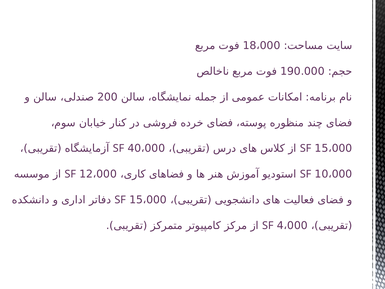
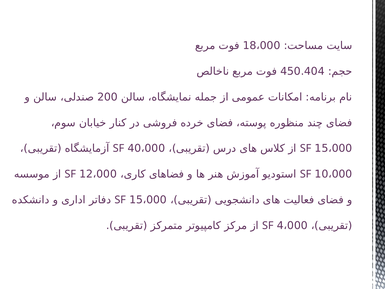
190.000: 190.000 -> 450.404
